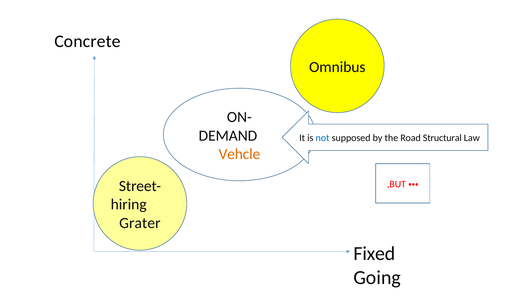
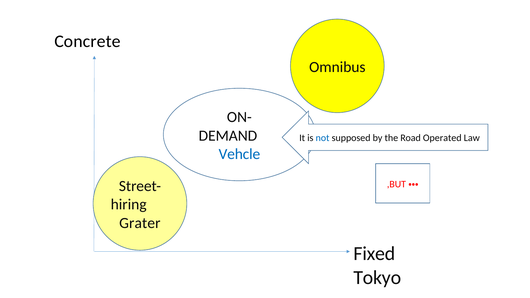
Structural: Structural -> Operated
Vehcle colour: orange -> blue
Going: Going -> Tokyo
